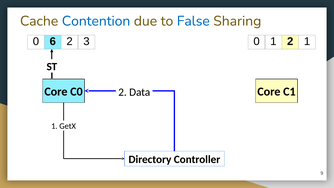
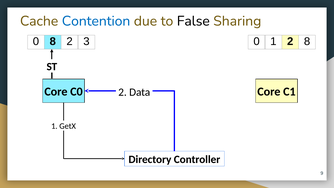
False colour: blue -> black
0 6: 6 -> 8
2 1: 1 -> 8
